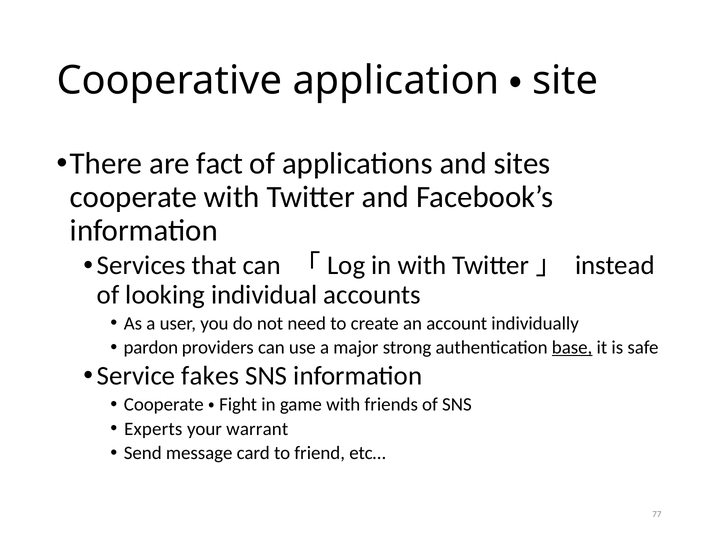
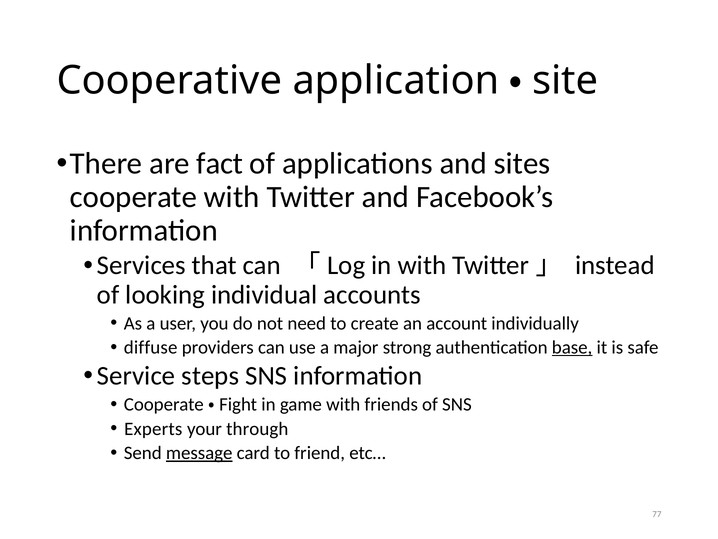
pardon: pardon -> diffuse
fakes: fakes -> steps
warrant: warrant -> through
message underline: none -> present
